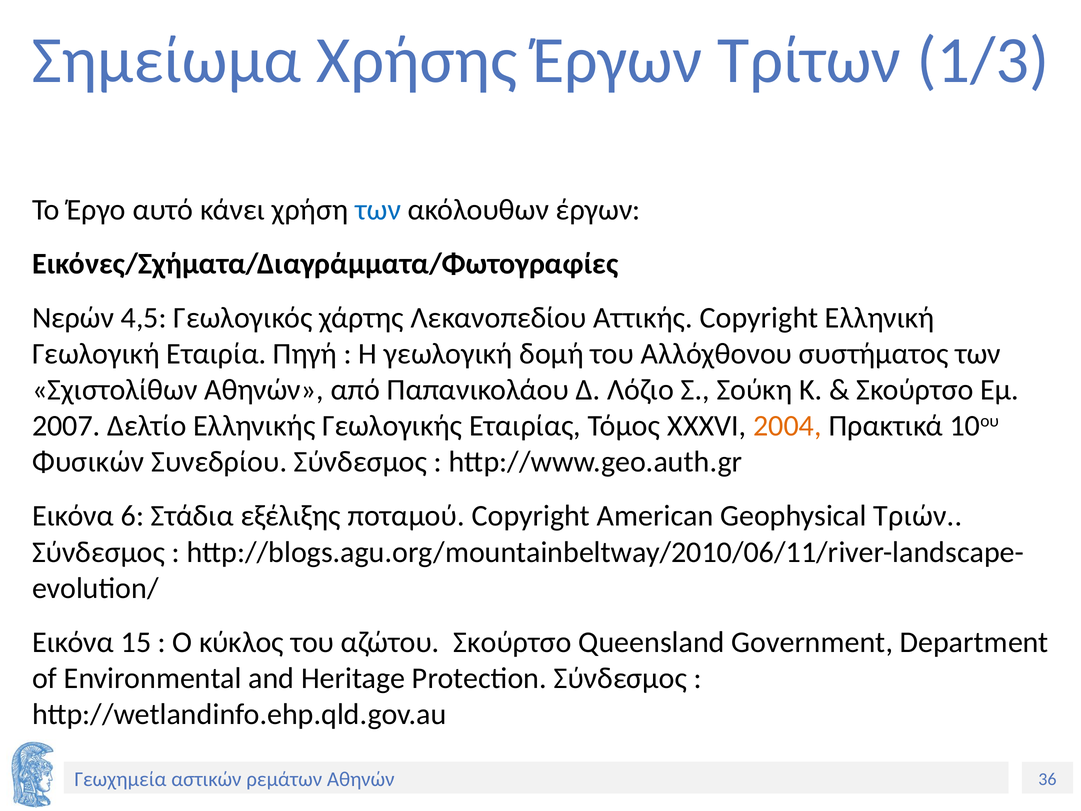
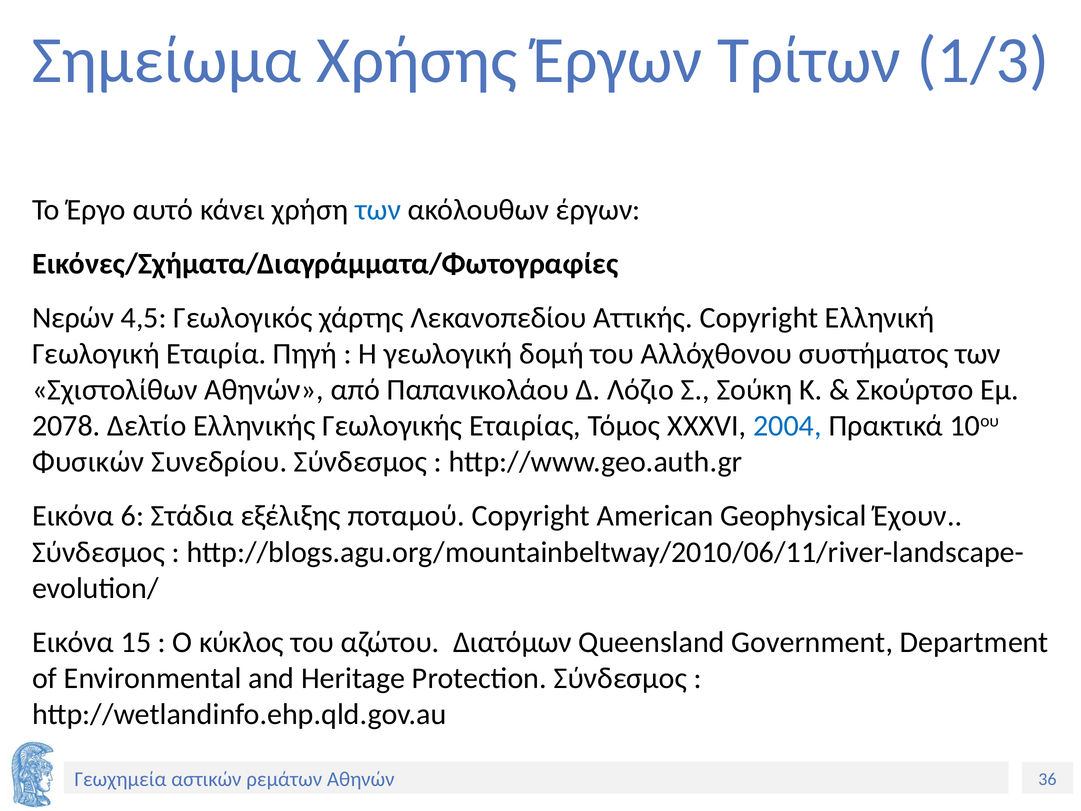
2007: 2007 -> 2078
2004 colour: orange -> blue
Τριών: Τριών -> Έχουν
αζώτου Σκούρτσο: Σκούρτσο -> Διατόμων
